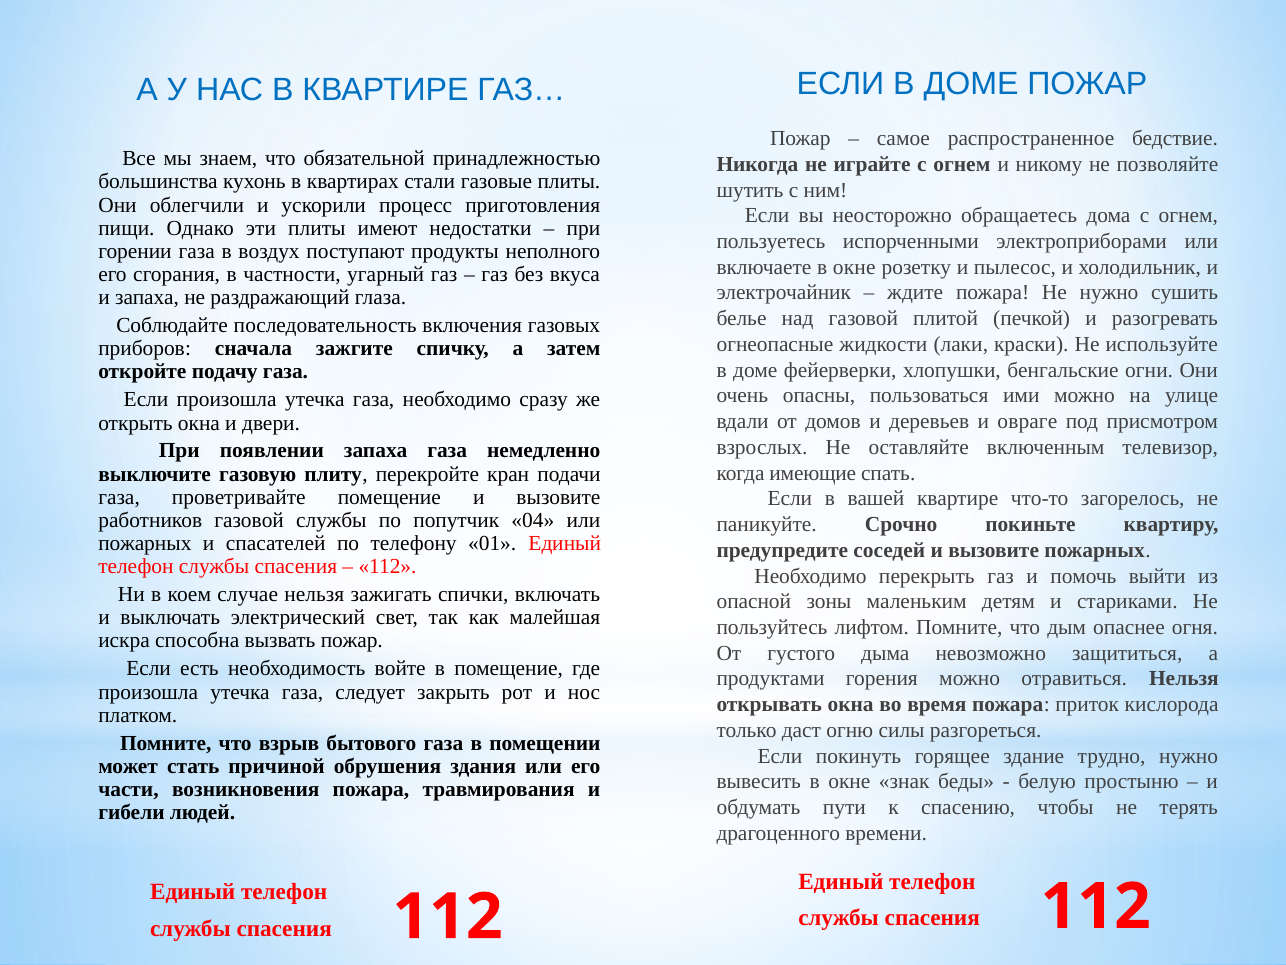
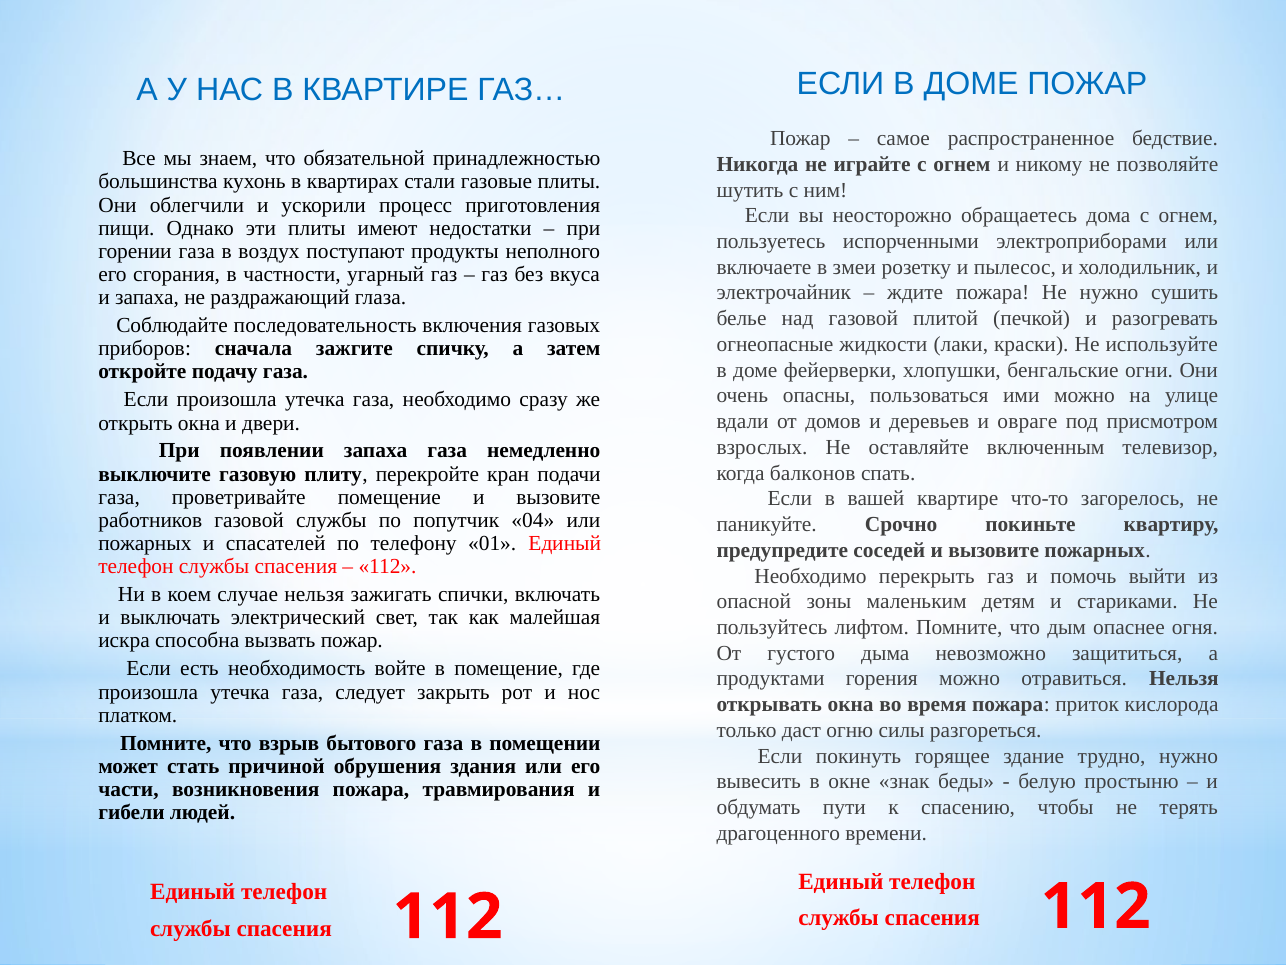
включаете в окне: окне -> змеи
имеющие: имеющие -> балконов
